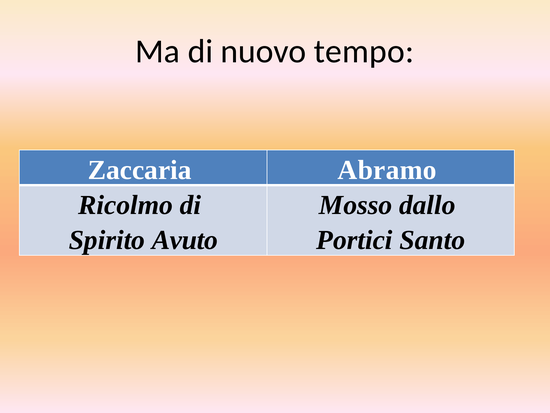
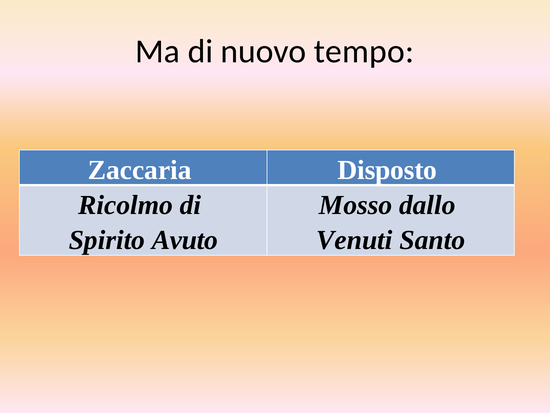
Abramo: Abramo -> Disposto
Portici: Portici -> Venuti
